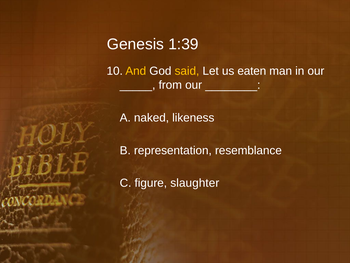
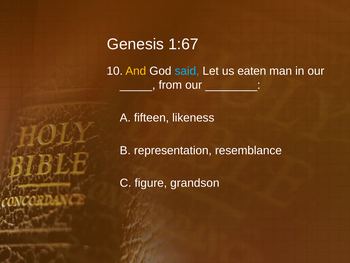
1:39: 1:39 -> 1:67
said colour: yellow -> light blue
naked: naked -> fifteen
slaughter: slaughter -> grandson
